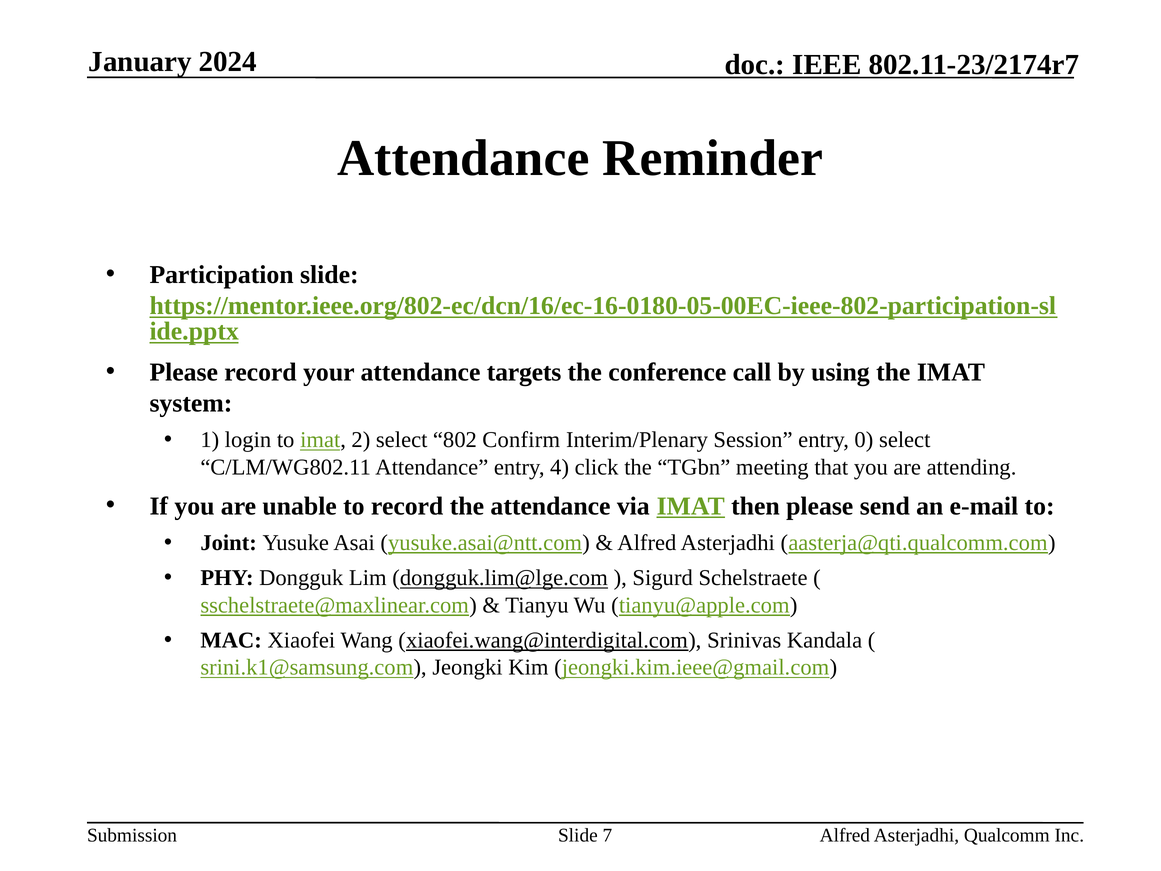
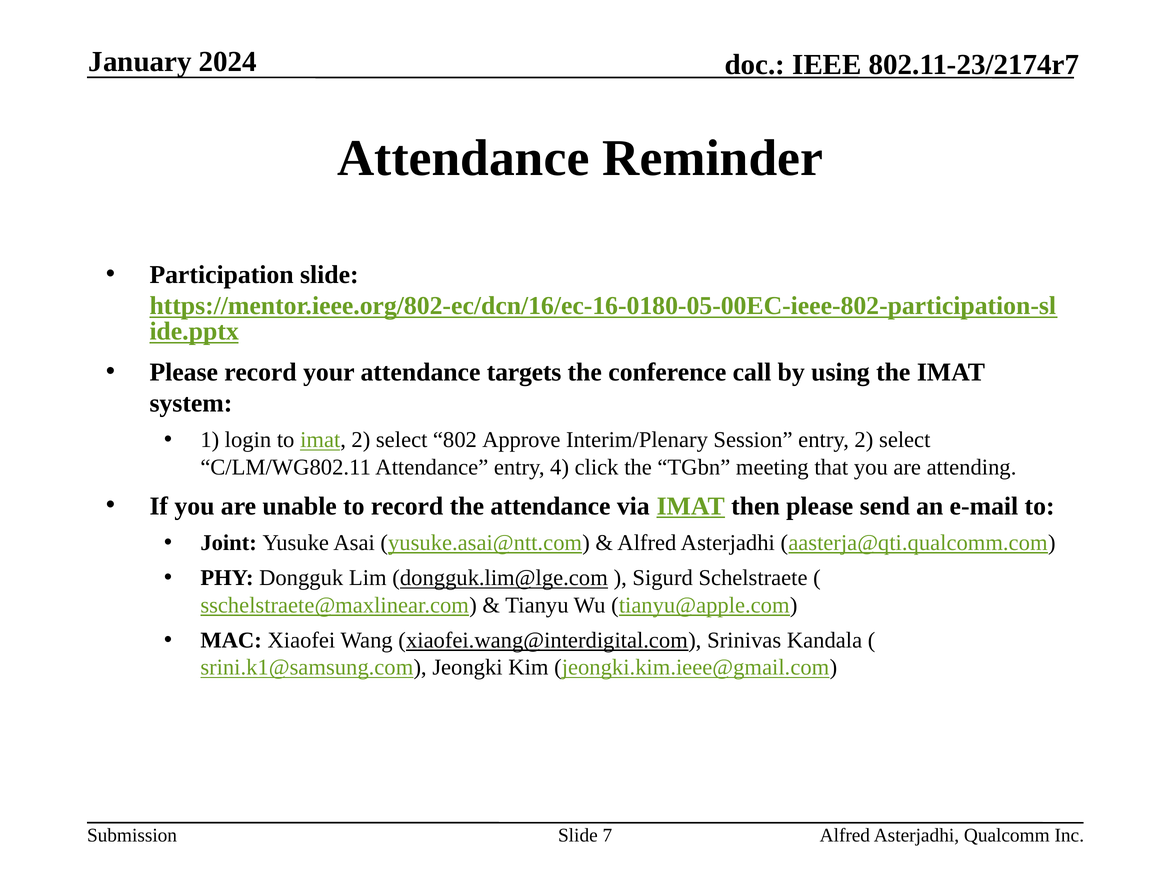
Confirm: Confirm -> Approve
entry 0: 0 -> 2
